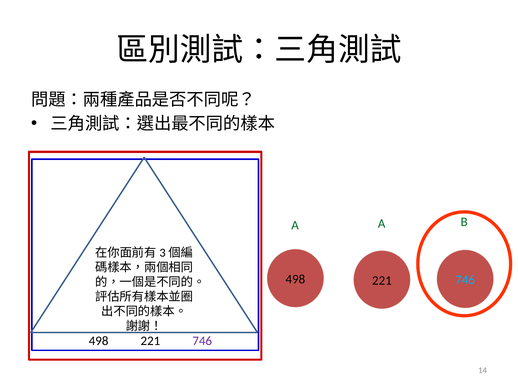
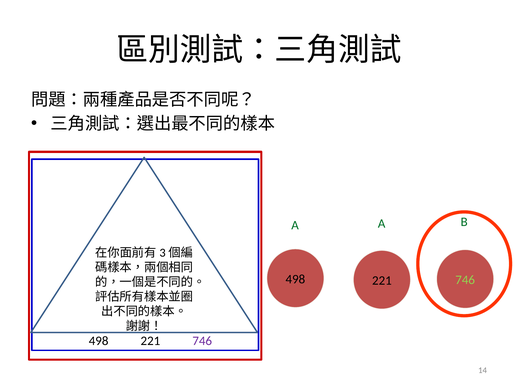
746 at (465, 280) colour: light blue -> light green
